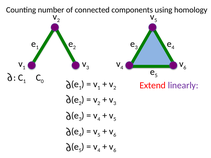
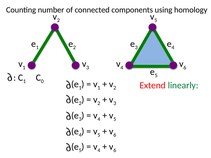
linearly colour: purple -> green
